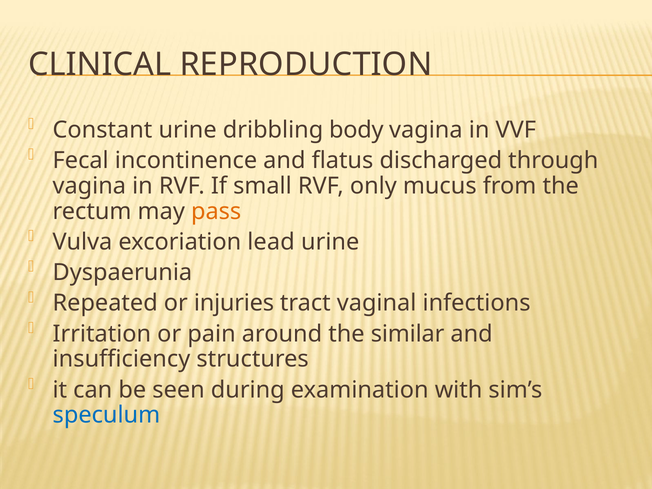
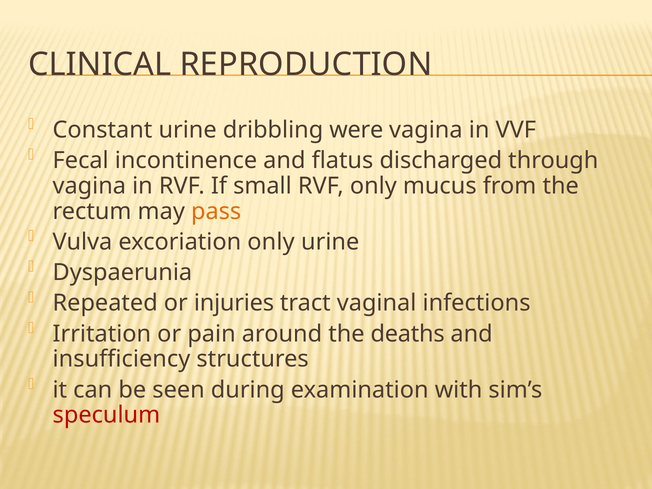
body: body -> were
excoriation lead: lead -> only
similar: similar -> deaths
speculum colour: blue -> red
